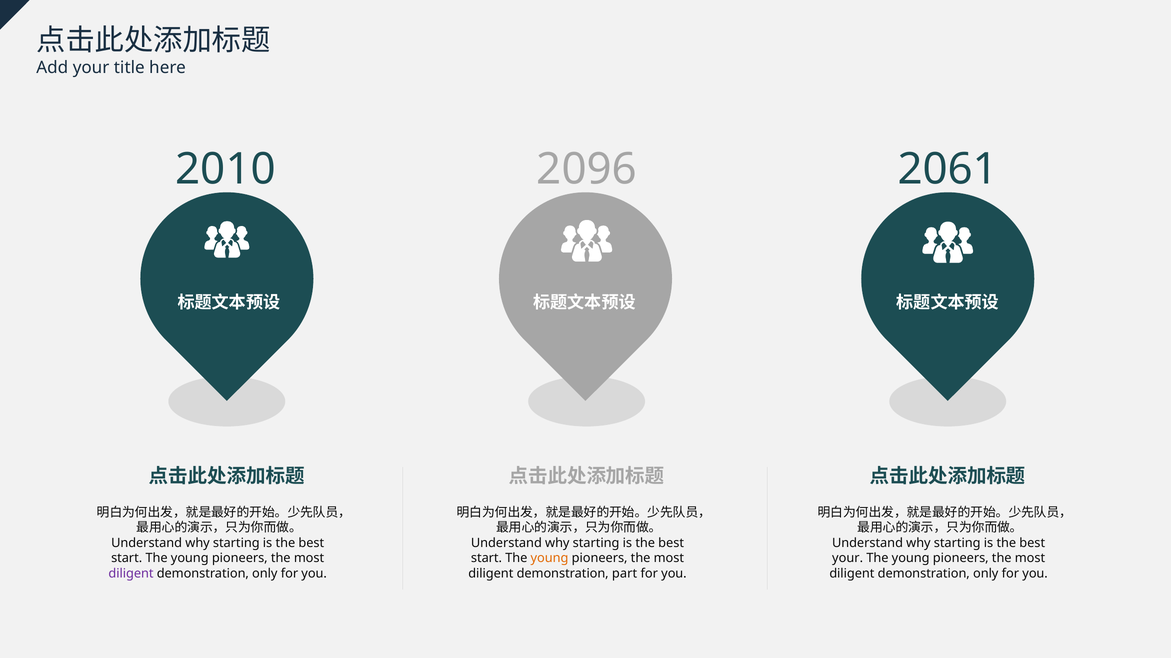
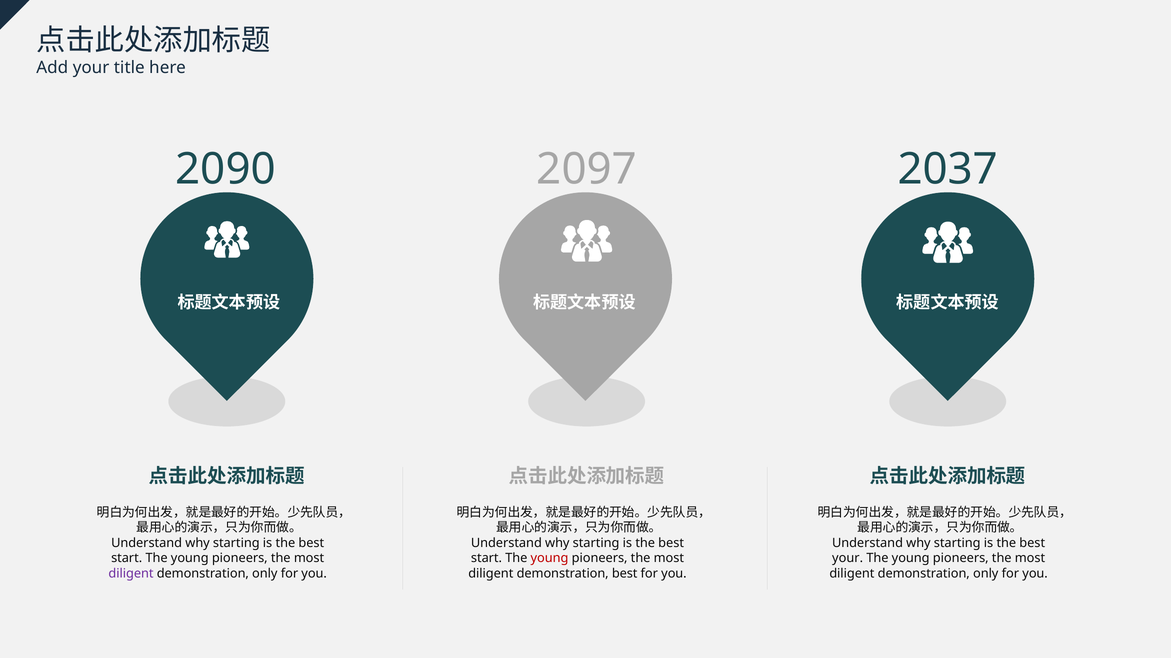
2010: 2010 -> 2090
2096: 2096 -> 2097
2061: 2061 -> 2037
young at (550, 559) colour: orange -> red
demonstration part: part -> best
